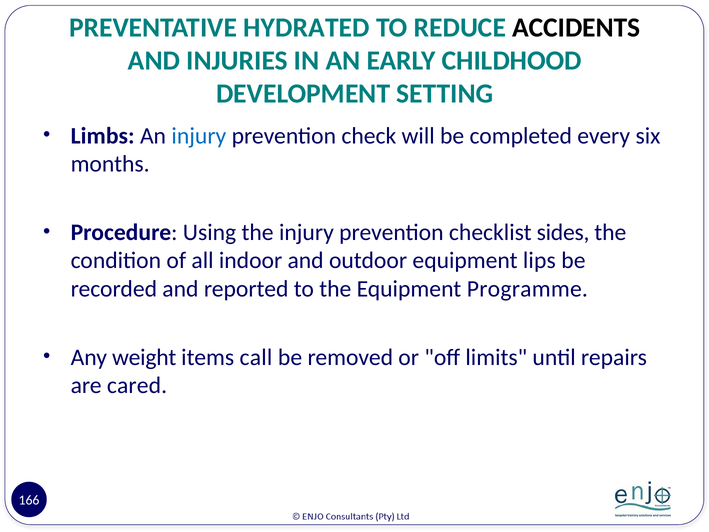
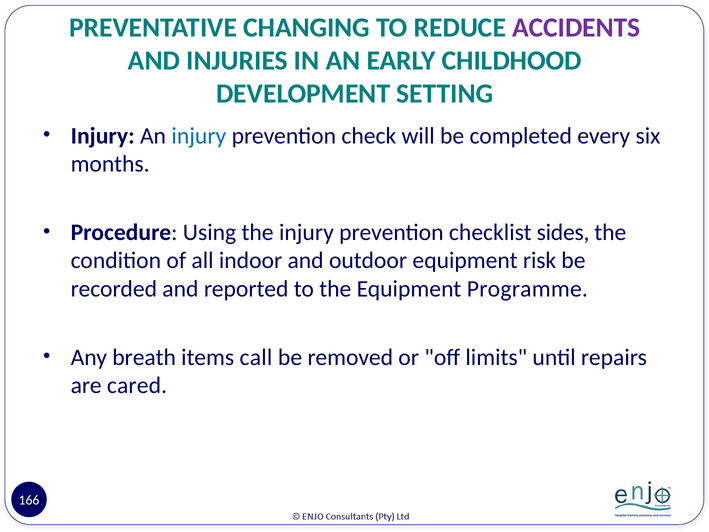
HYDRATED: HYDRATED -> CHANGING
ACCIDENTS colour: black -> purple
Limbs at (103, 136): Limbs -> Injury
lips: lips -> risk
weight: weight -> breath
